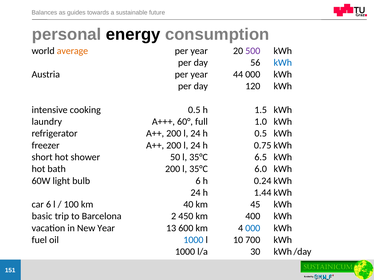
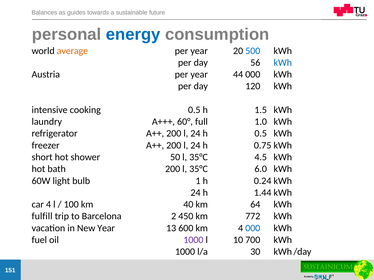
energy colour: black -> blue
500 colour: purple -> blue
6.5: 6.5 -> 4.5
bulb 6: 6 -> 1
car 6: 6 -> 4
45: 45 -> 64
basic: basic -> fulfill
400: 400 -> 772
1000 at (193, 240) colour: blue -> purple
